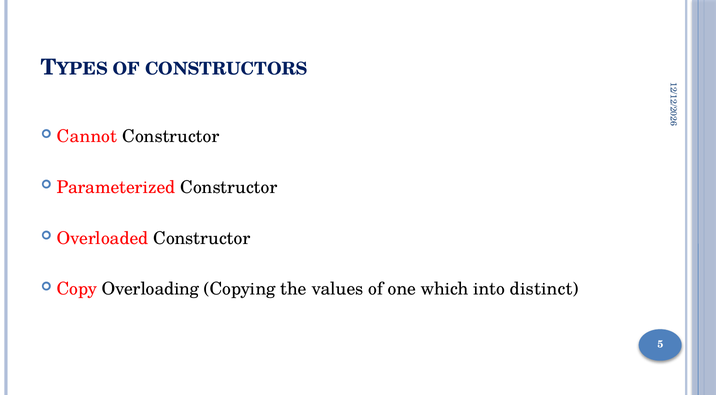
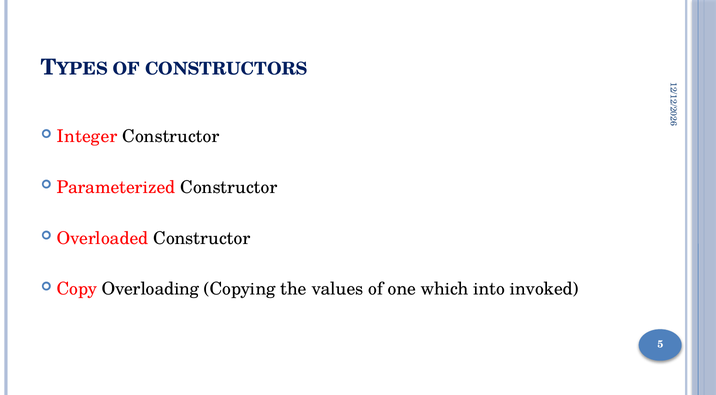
Cannot: Cannot -> Integer
distinct: distinct -> invoked
